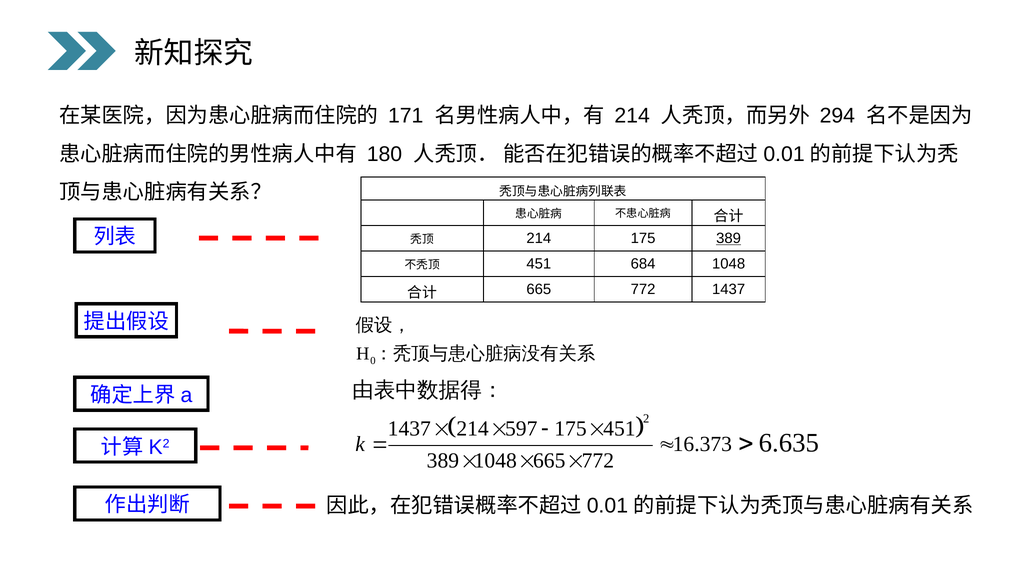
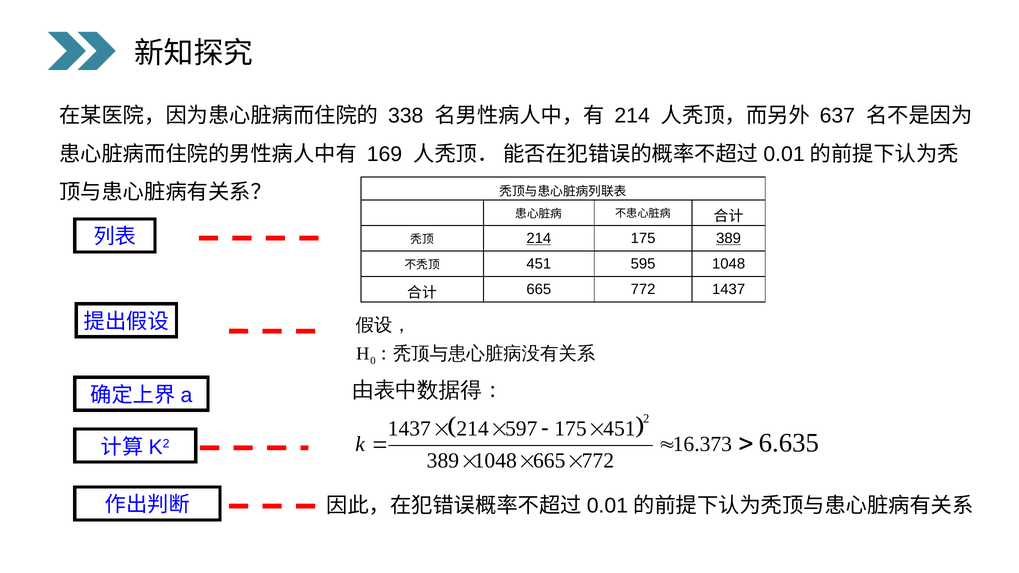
171: 171 -> 338
294: 294 -> 637
180: 180 -> 169
214 at (539, 238) underline: none -> present
684: 684 -> 595
